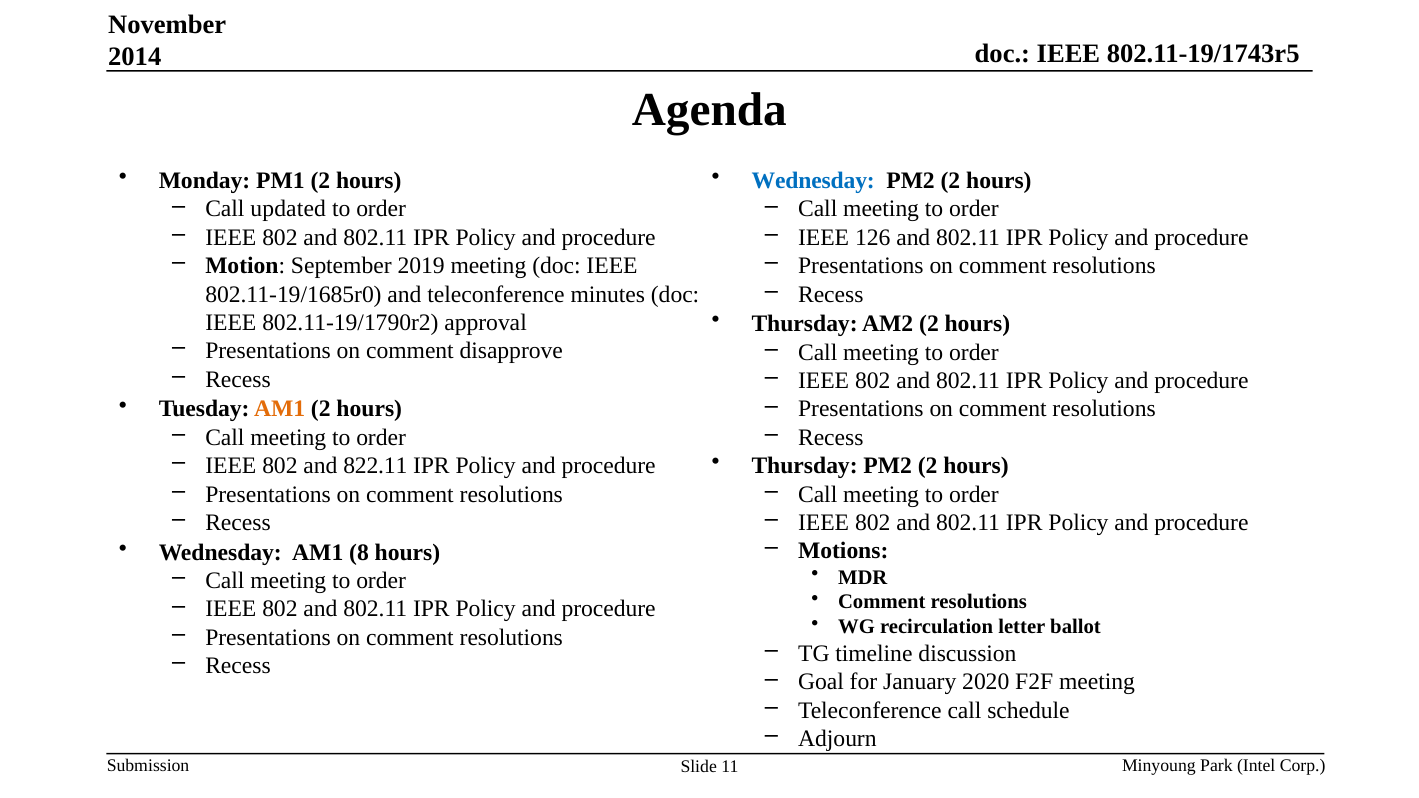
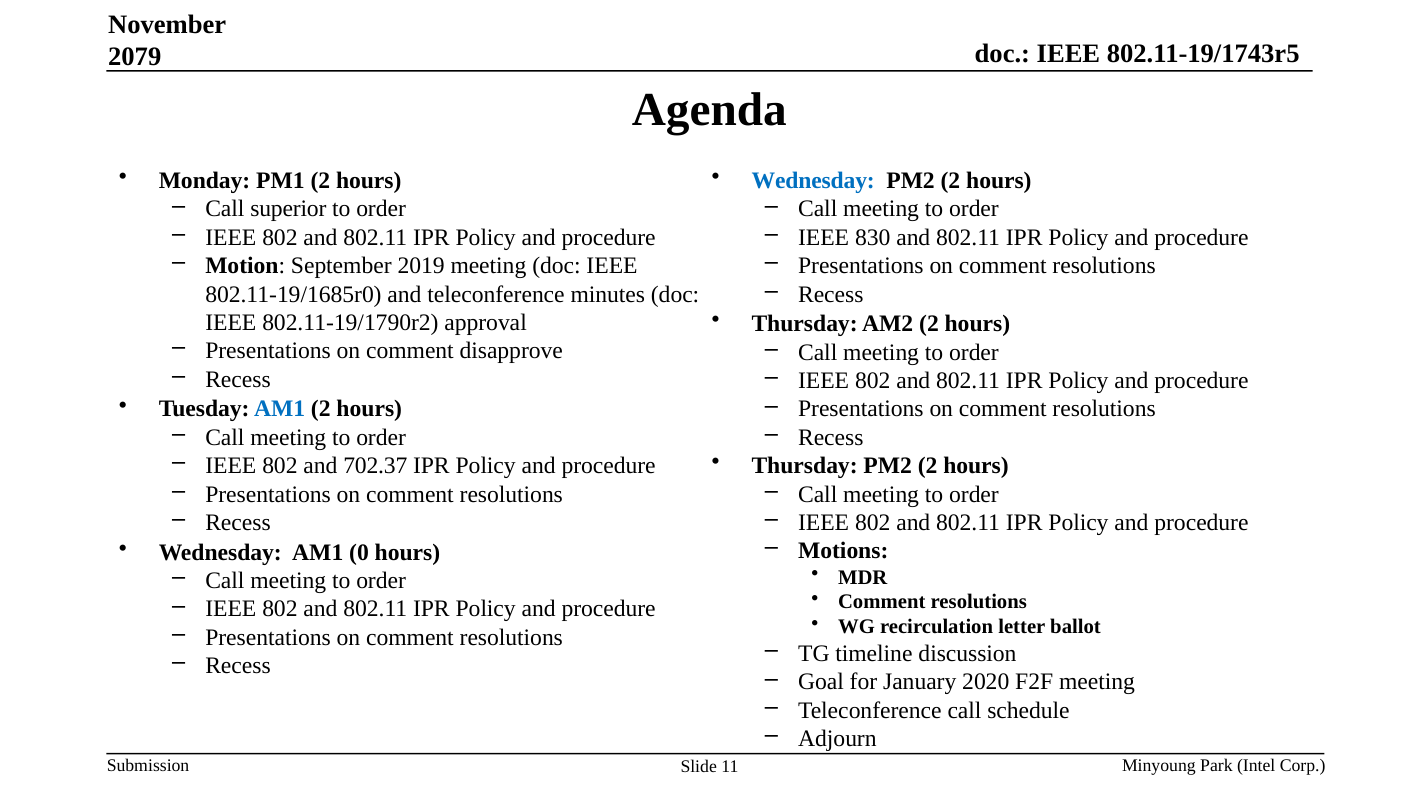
2014: 2014 -> 2079
updated: updated -> superior
126: 126 -> 830
AM1 at (280, 409) colour: orange -> blue
822.11: 822.11 -> 702.37
8: 8 -> 0
